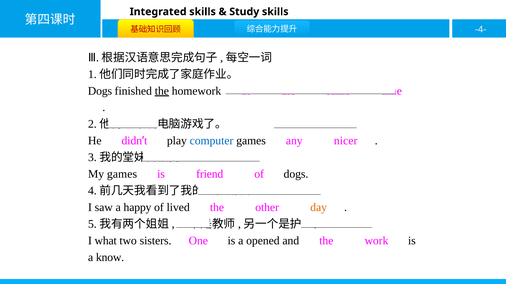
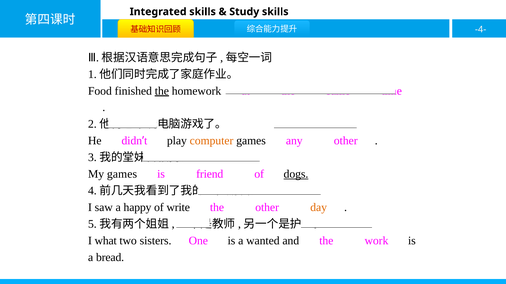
Dogs at (100, 91): Dogs -> Food
computer colour: blue -> orange
any nicer: nicer -> other
dogs at (296, 174) underline: none -> present
lived: lived -> write
opened: opened -> wanted
know: know -> bread
